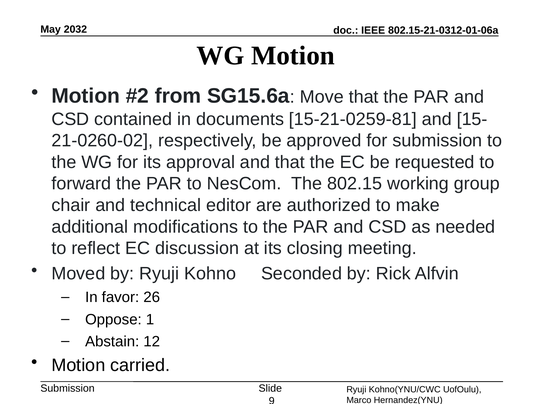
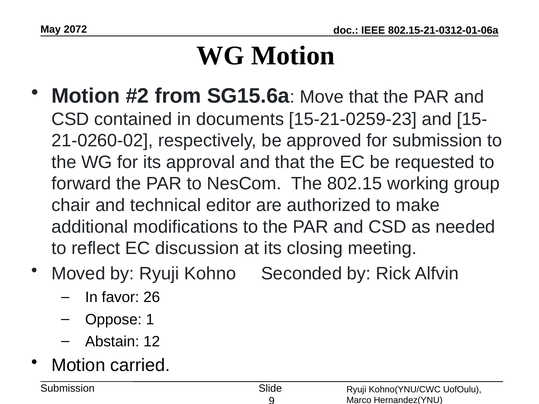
2032: 2032 -> 2072
15-21-0259-81: 15-21-0259-81 -> 15-21-0259-23
